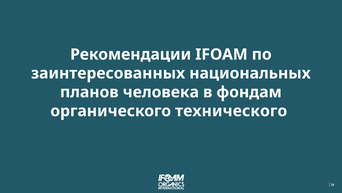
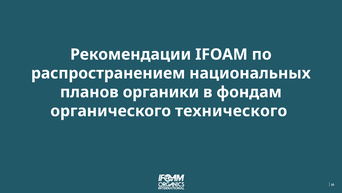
заинтересованных: заинтересованных -> распространением
человека: человека -> органики
